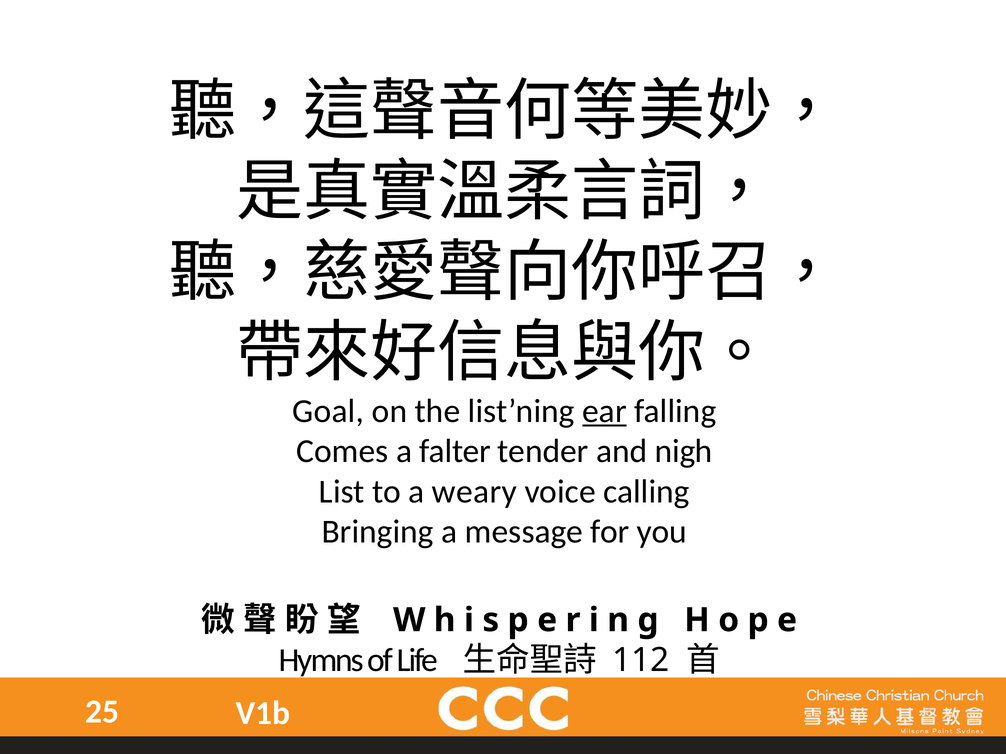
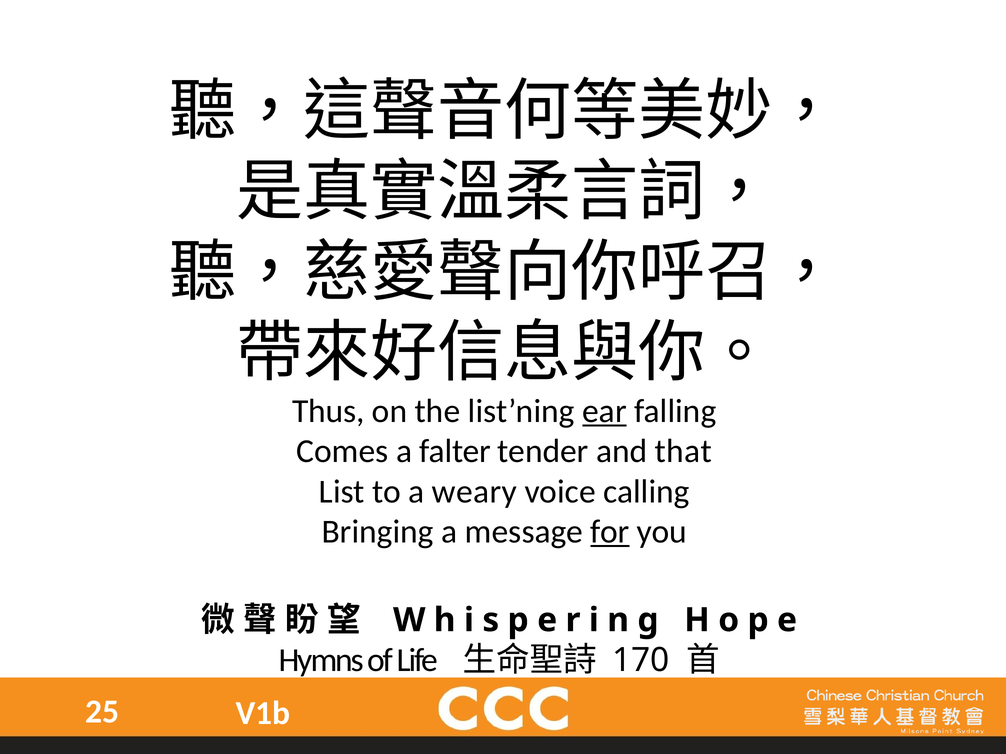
Goal: Goal -> Thus
nigh: nigh -> that
for underline: none -> present
112: 112 -> 170
